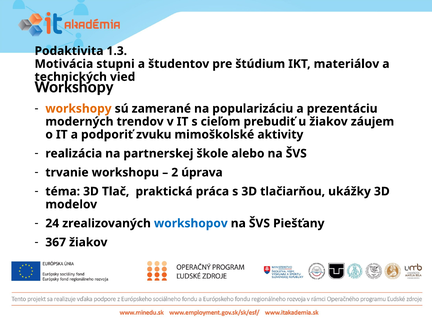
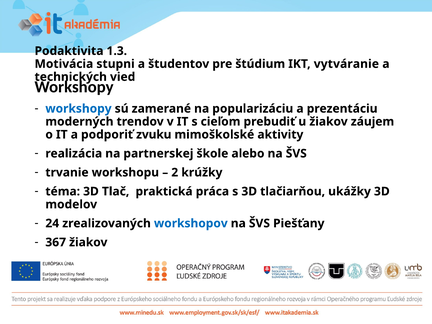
materiálov: materiálov -> vytváranie
workshopy at (78, 109) colour: orange -> blue
úprava: úprava -> krúžky
